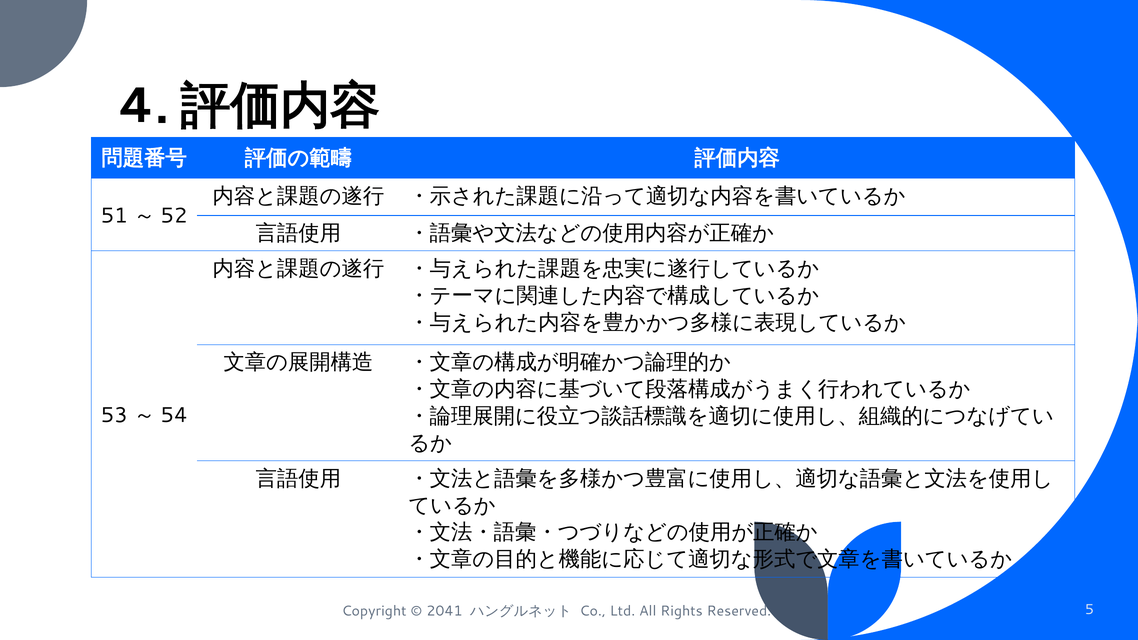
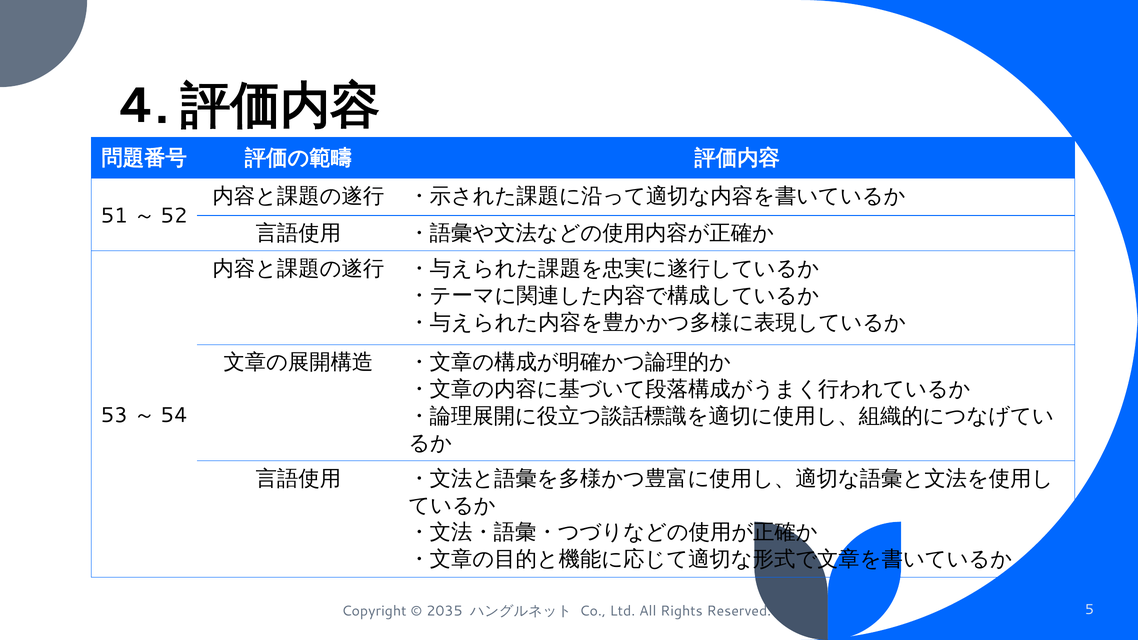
2041: 2041 -> 2035
